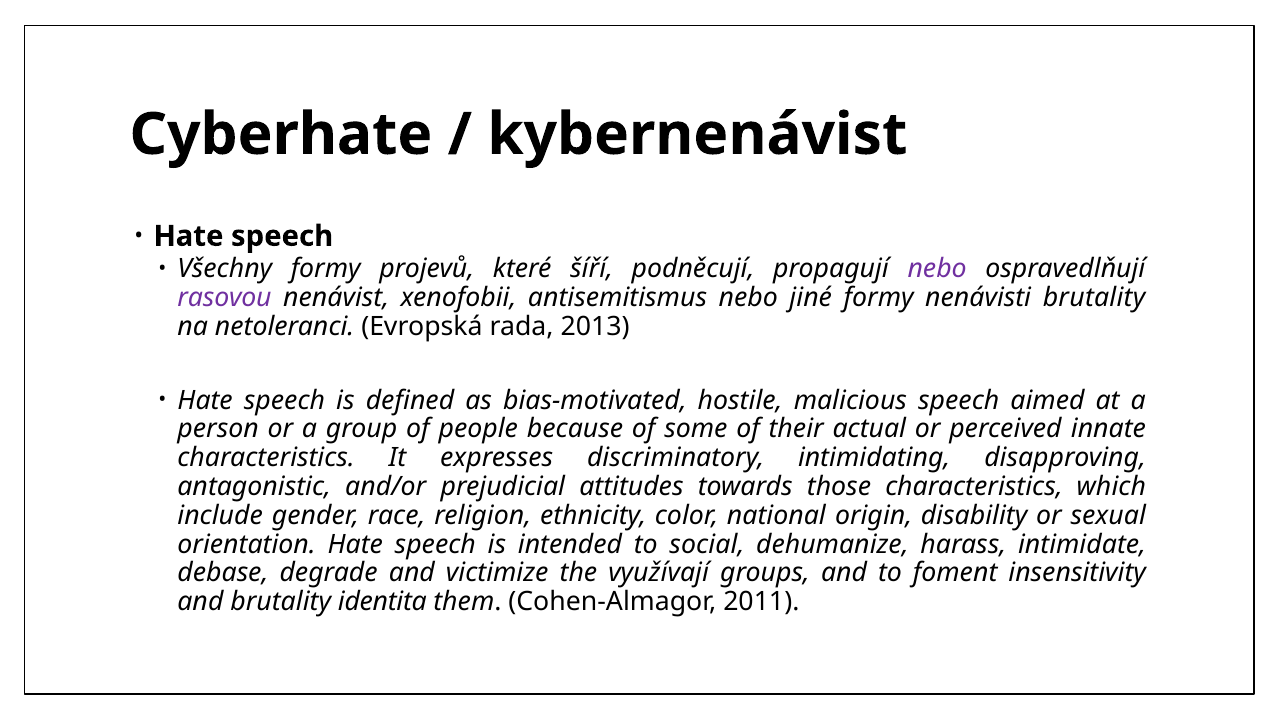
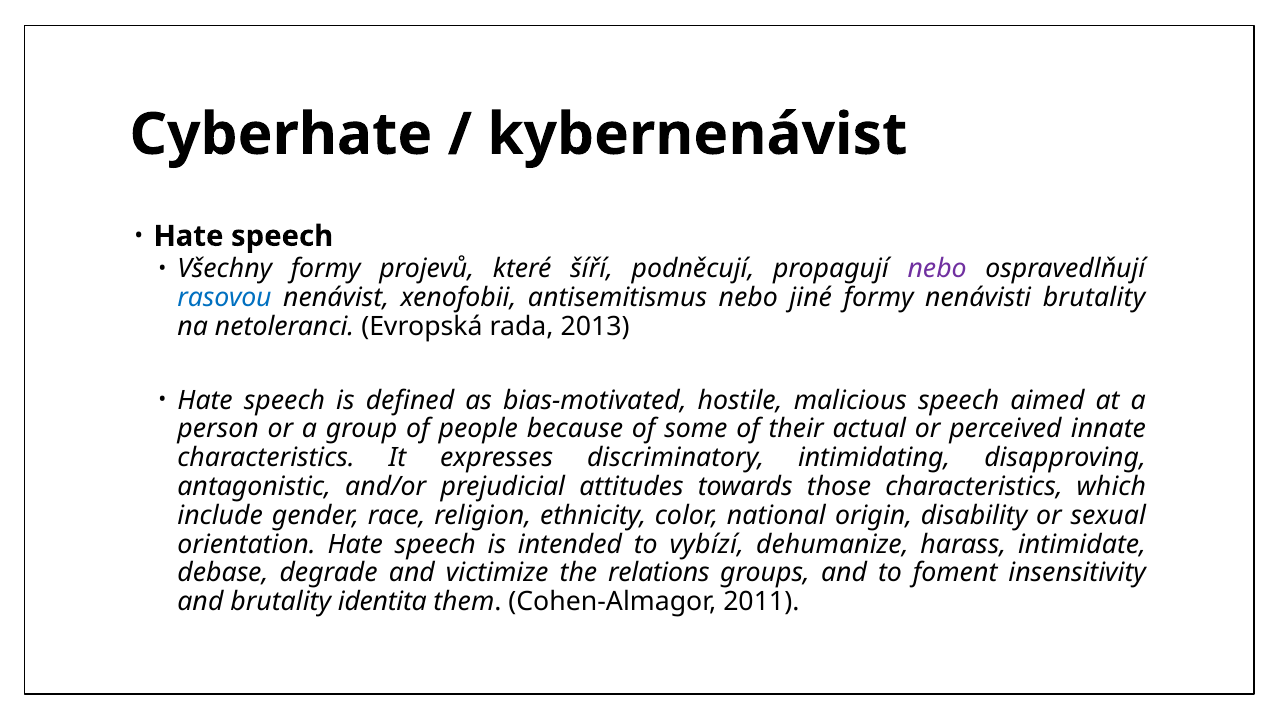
rasovou colour: purple -> blue
social: social -> vybízí
využívají: využívají -> relations
